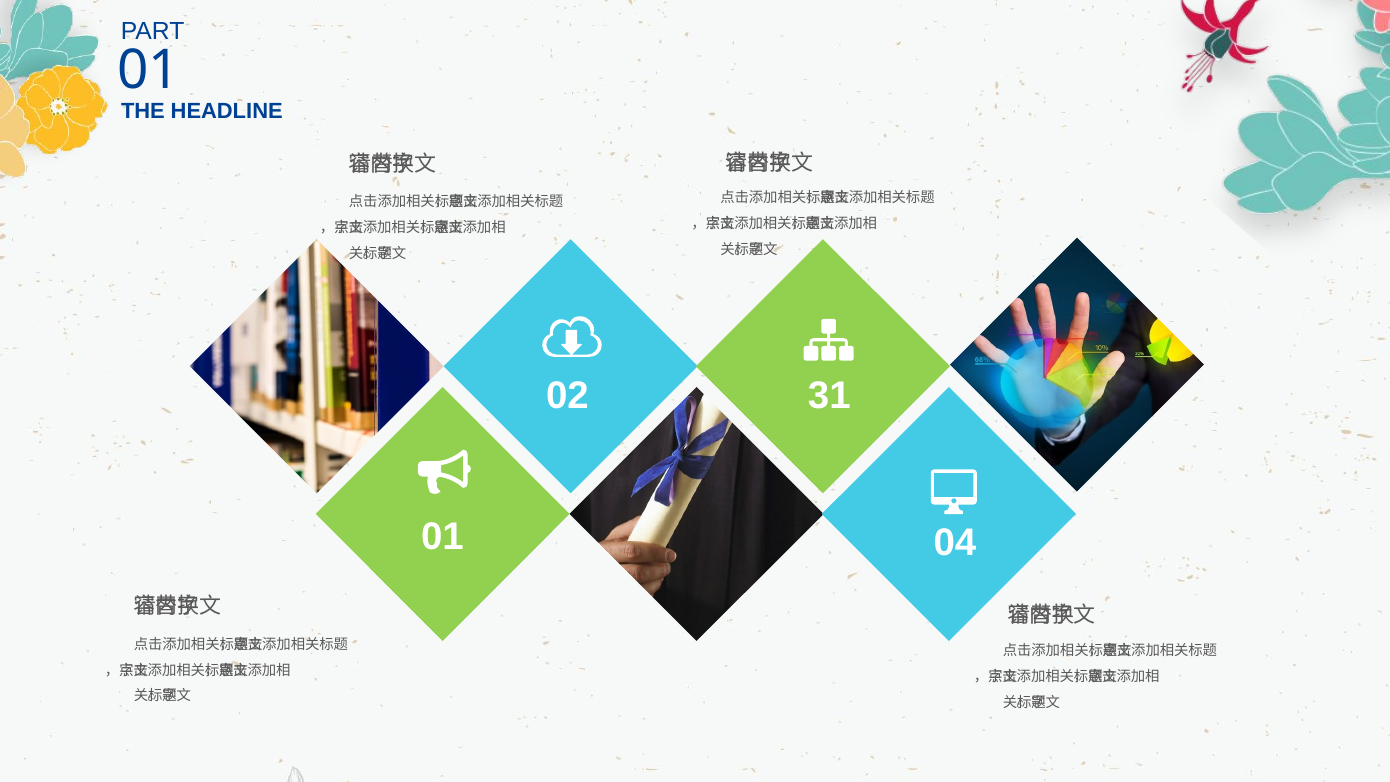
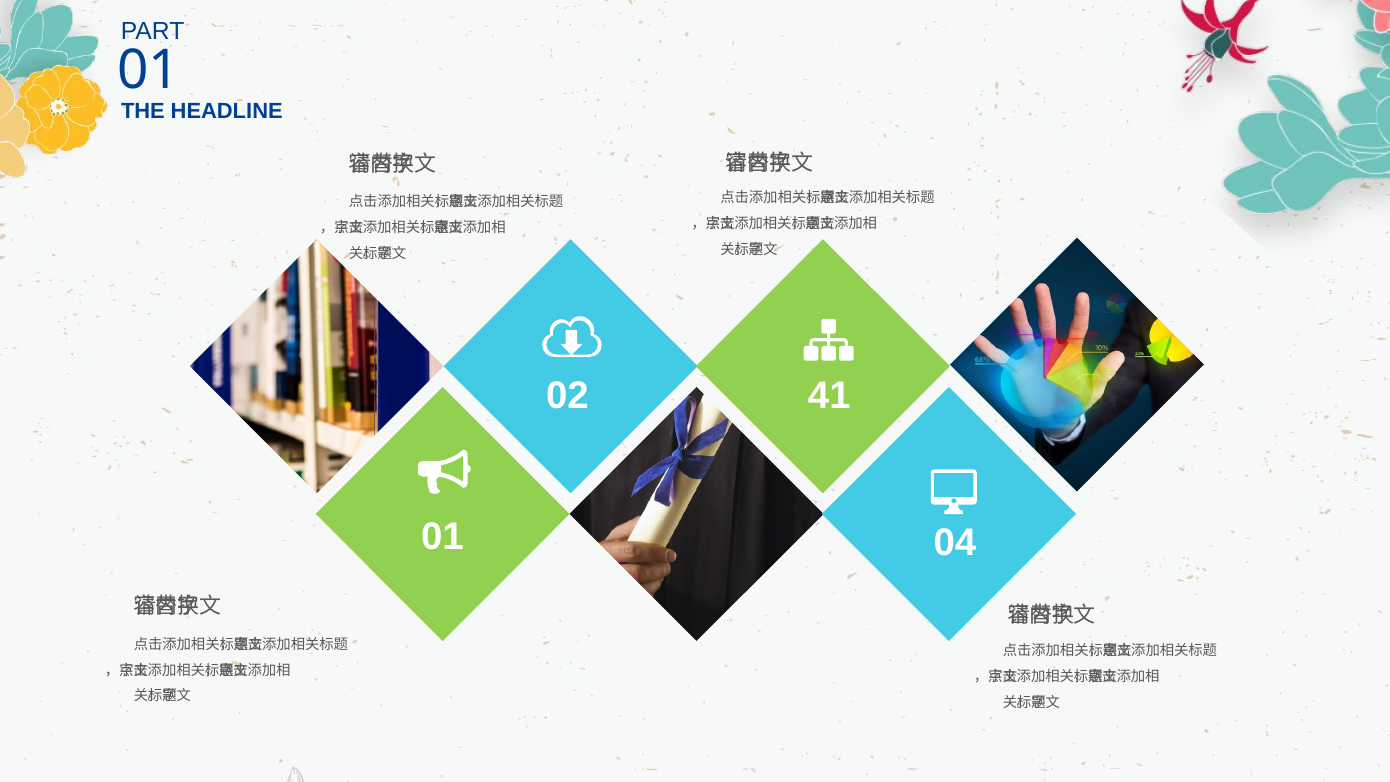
31: 31 -> 41
